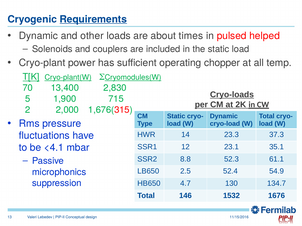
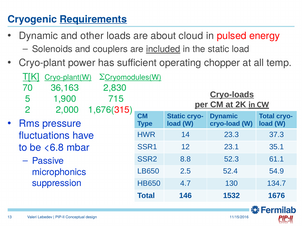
times: times -> cloud
helped: helped -> energy
included underline: none -> present
13,400: 13,400 -> 36,163
<4.1: <4.1 -> <6.8
